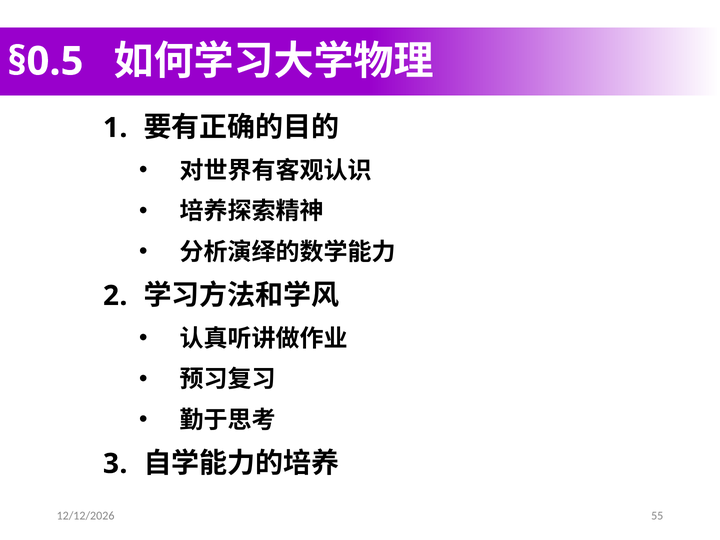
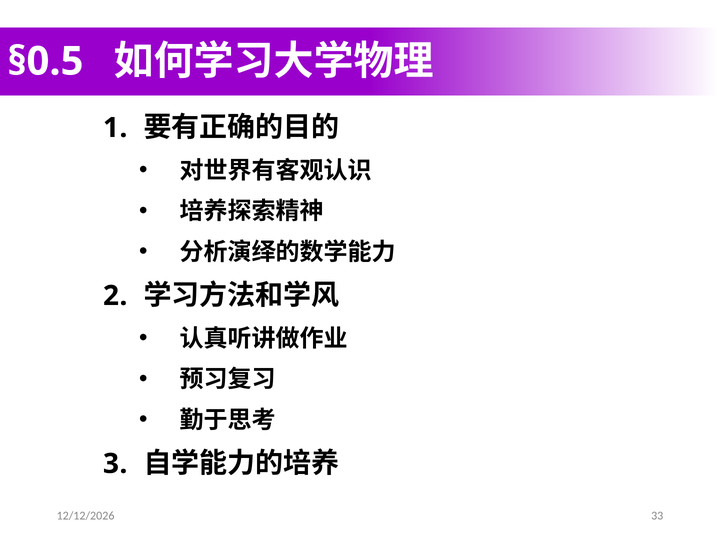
55: 55 -> 33
